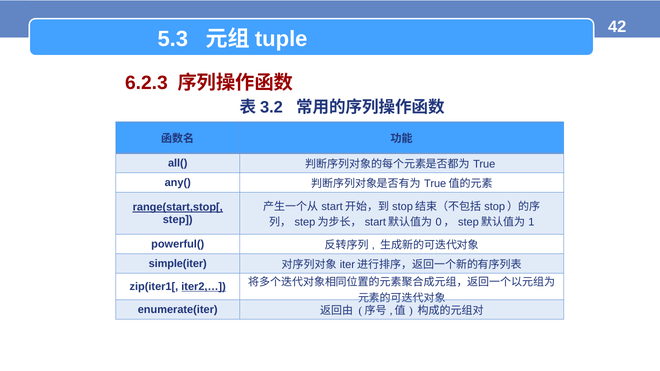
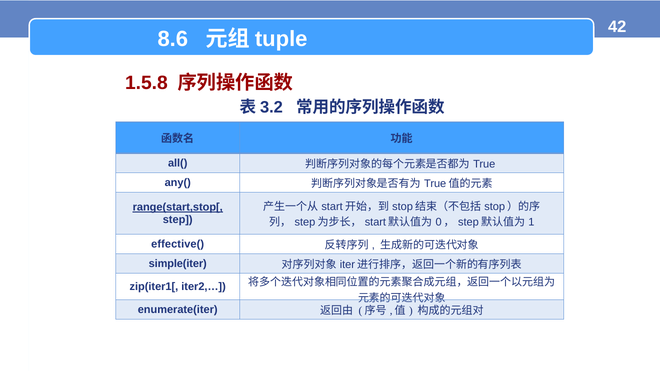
5.3: 5.3 -> 8.6
6.2.3: 6.2.3 -> 1.5.8
powerful(: powerful( -> effective(
iter2,… underline: present -> none
